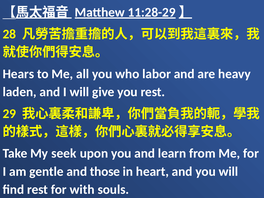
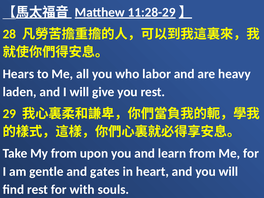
My seek: seek -> from
those: those -> gates
